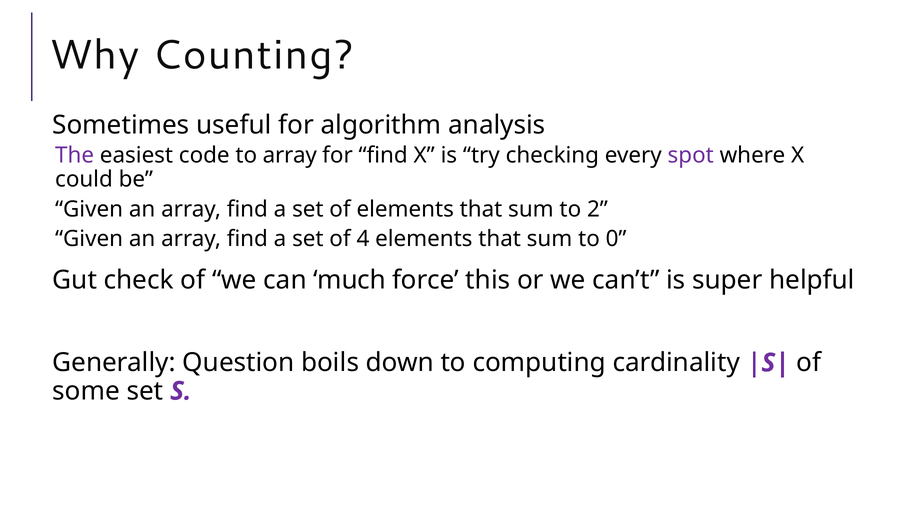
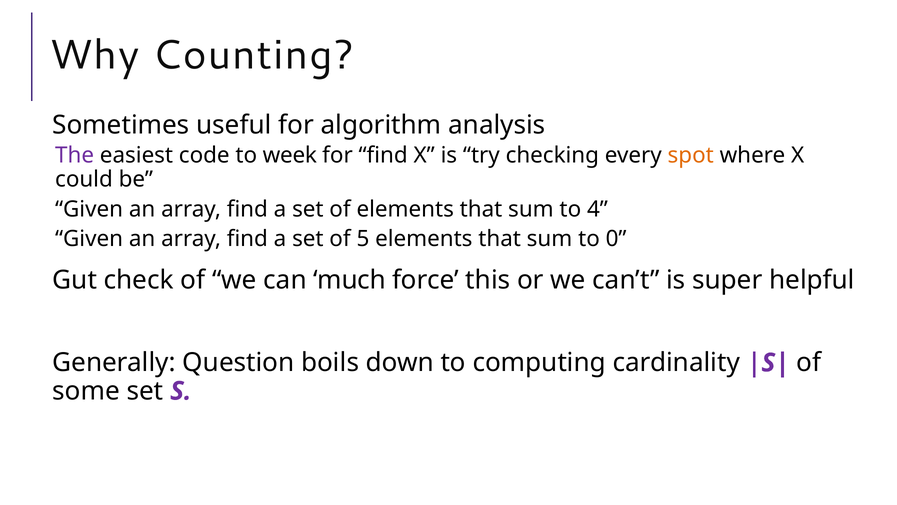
to array: array -> week
spot colour: purple -> orange
2: 2 -> 4
4: 4 -> 5
